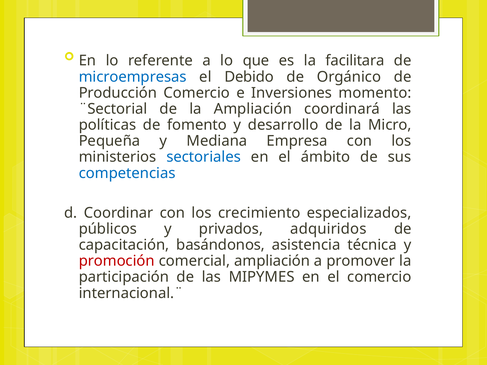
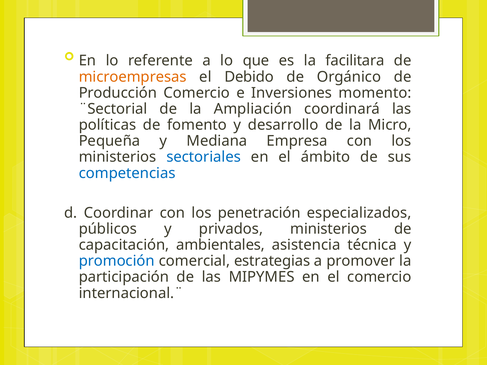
microempresas colour: blue -> orange
crecimiento: crecimiento -> penetración
privados adquiridos: adquiridos -> ministerios
basándonos: basándonos -> ambientales
promoción colour: red -> blue
comercial ampliación: ampliación -> estrategias
